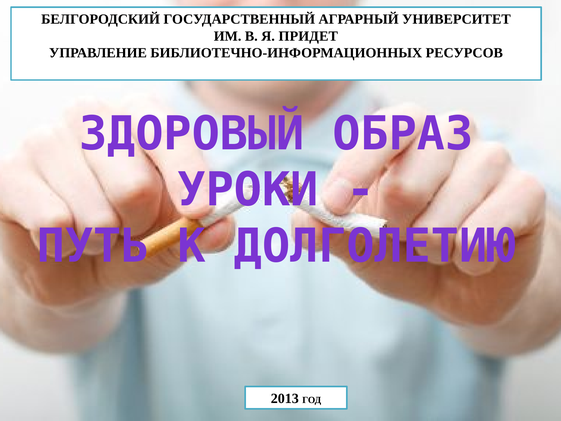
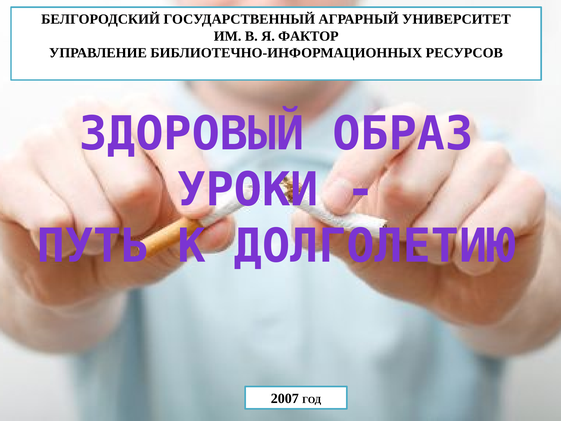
ПРИДЕТ: ПРИДЕТ -> ФАКТОР
2013: 2013 -> 2007
